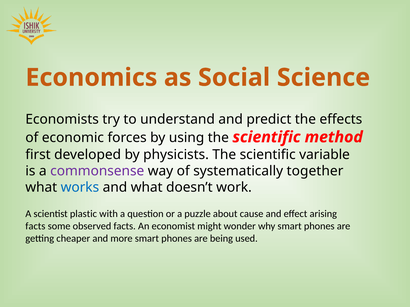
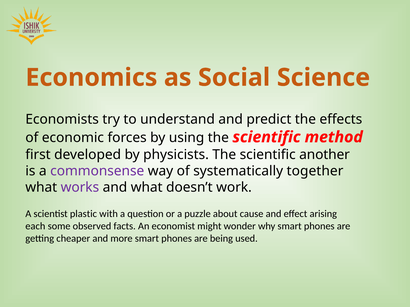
variable: variable -> another
works colour: blue -> purple
facts at (35, 226): facts -> each
